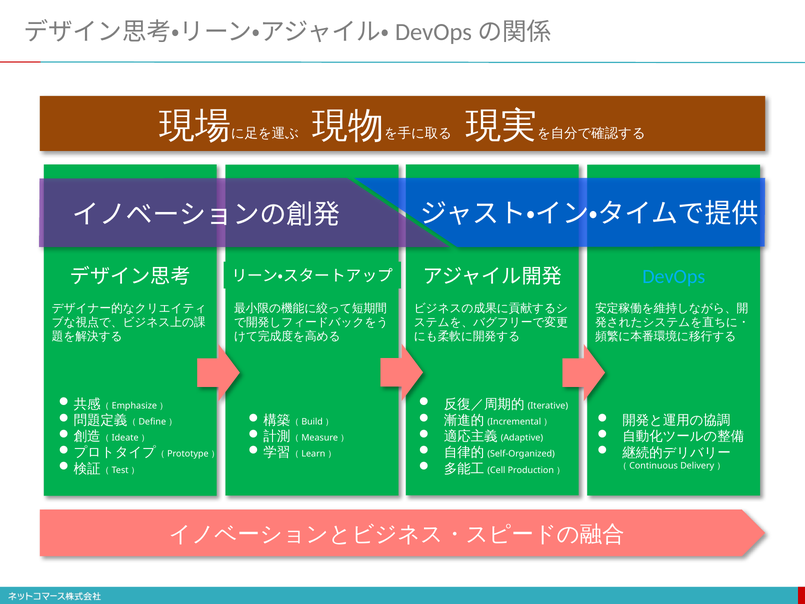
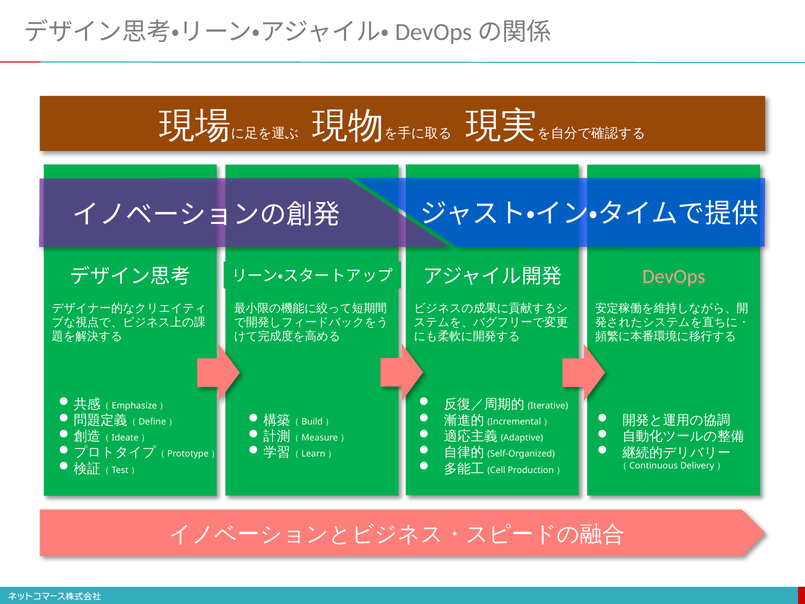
DevOps colour: light blue -> pink
